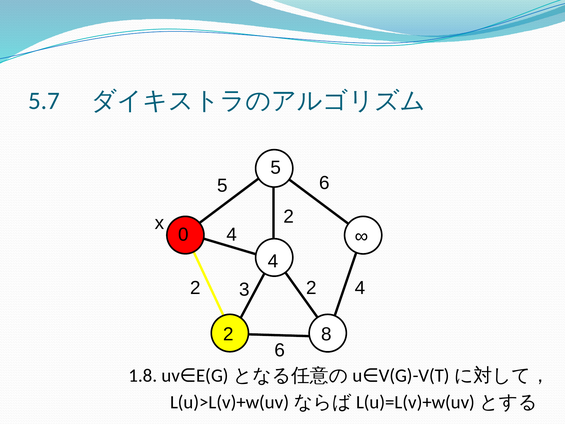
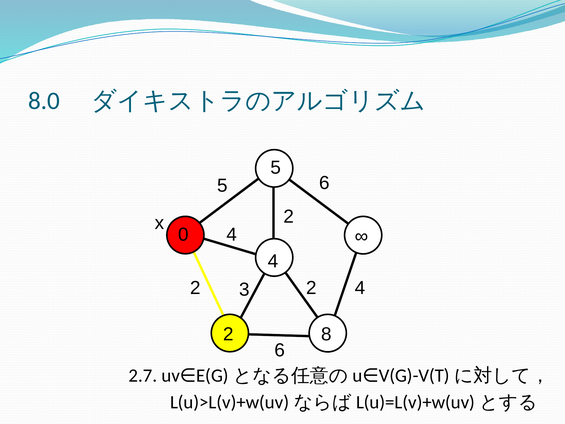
5.7: 5.7 -> 8.0
1.8: 1.8 -> 2.7
